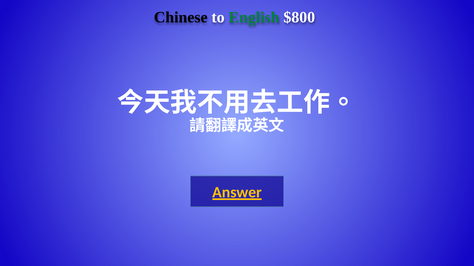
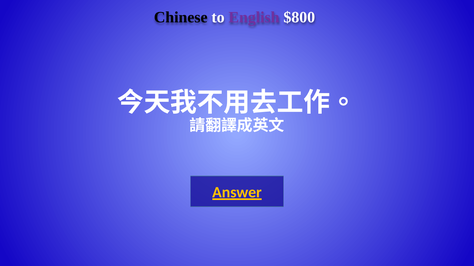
English colour: green -> purple
